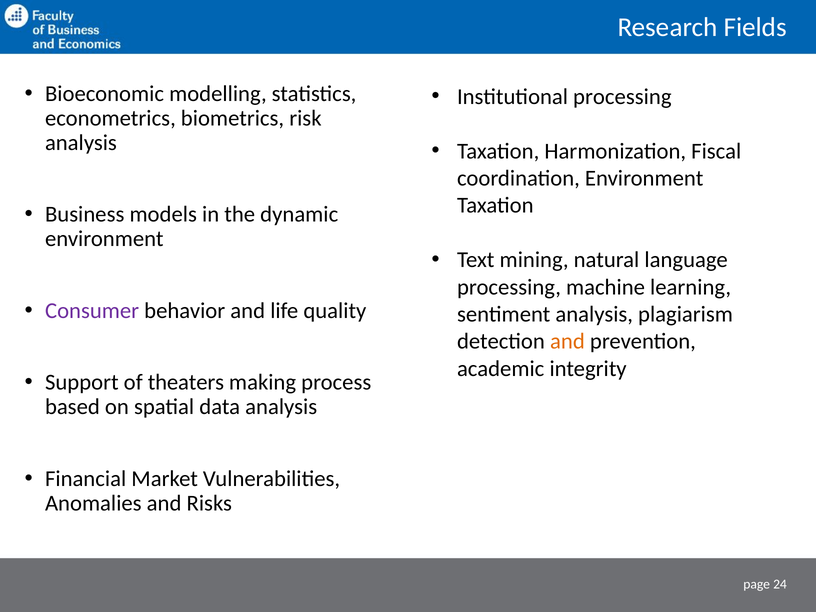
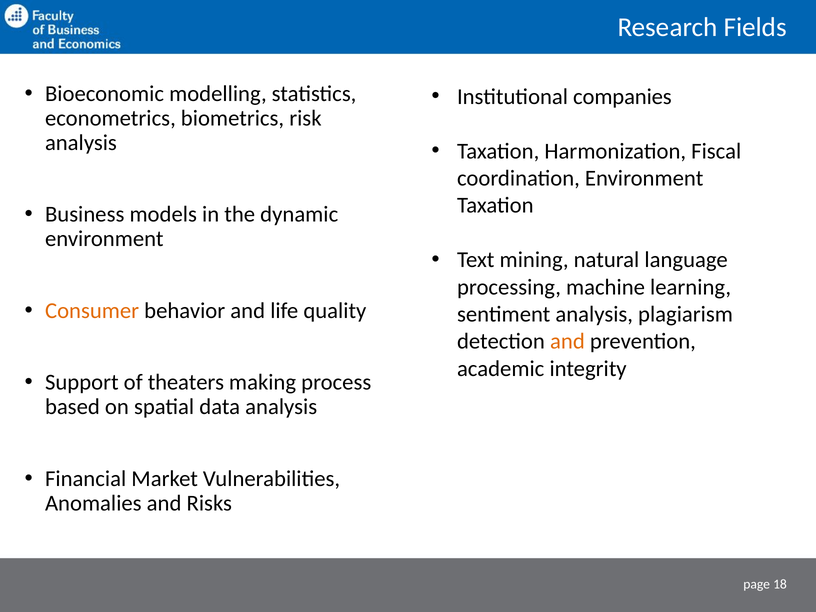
Institutional processing: processing -> companies
Consumer colour: purple -> orange
24: 24 -> 18
